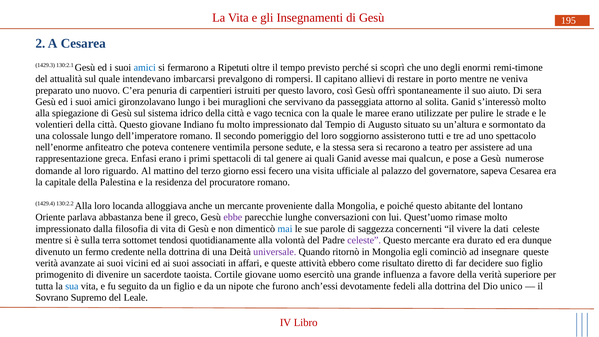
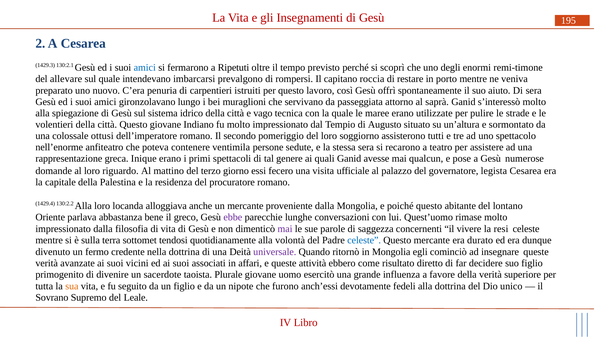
attualità: attualità -> allevare
allievi: allievi -> roccia
solita: solita -> saprà
colossale lungo: lungo -> ottusi
Enfasi: Enfasi -> Inique
sapeva: sapeva -> legista
mai at (285, 229) colour: blue -> purple
dati: dati -> resi
celeste at (364, 241) colour: purple -> blue
Cortile: Cortile -> Plurale
sua colour: blue -> orange
